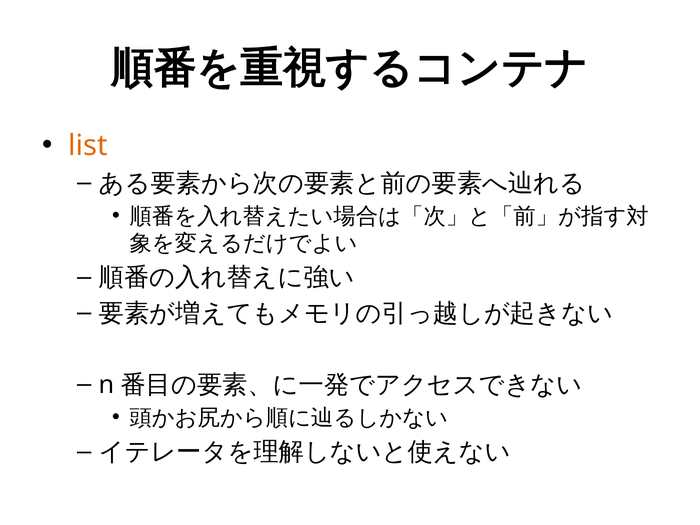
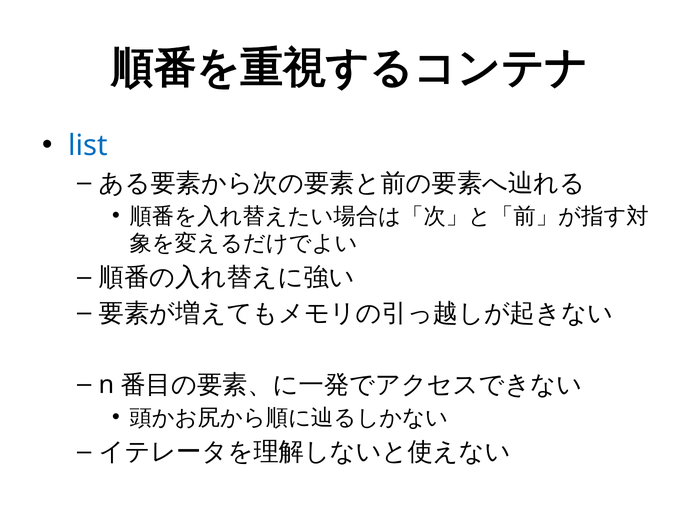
list colour: orange -> blue
